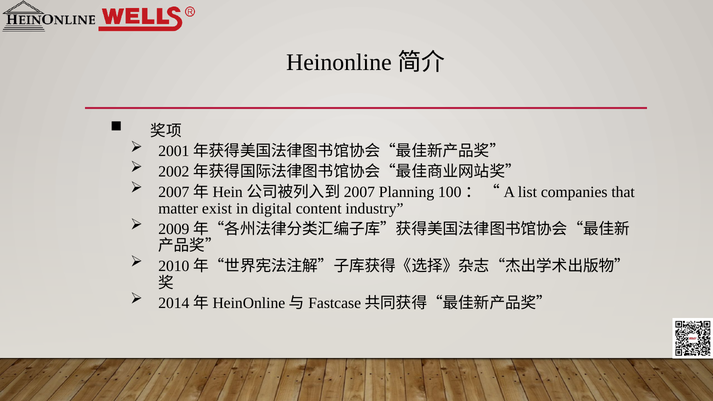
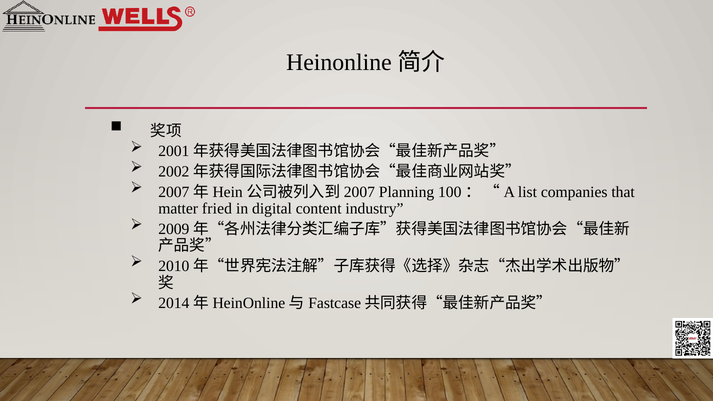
exist: exist -> fried
